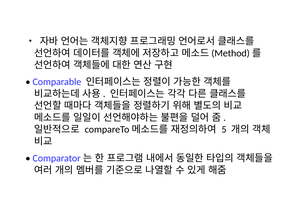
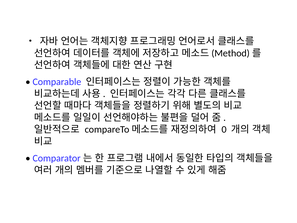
5: 5 -> 0
